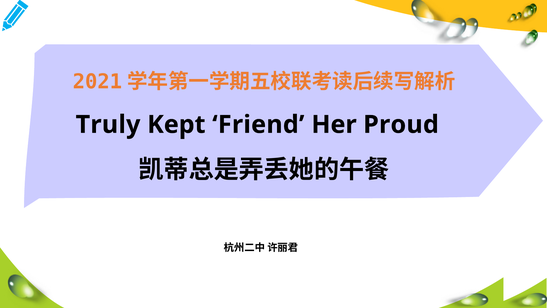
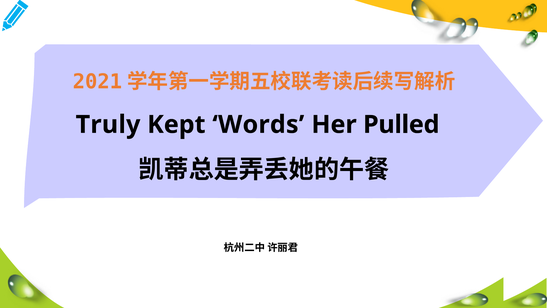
Friend: Friend -> Words
Proud: Proud -> Pulled
